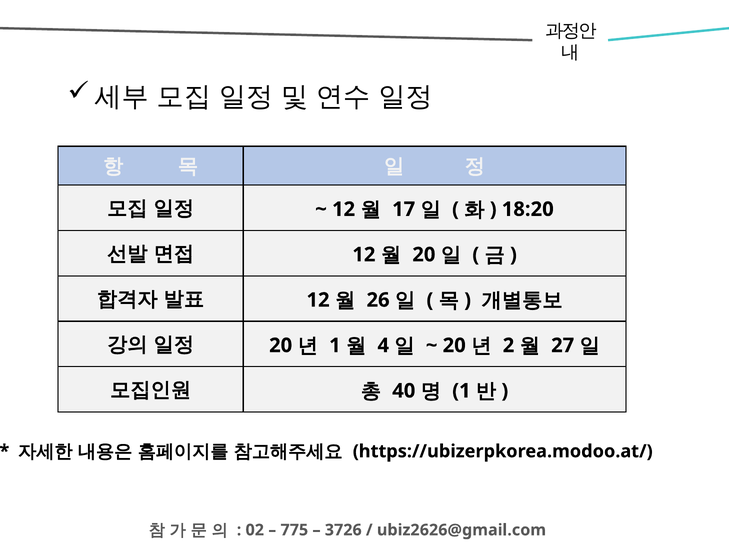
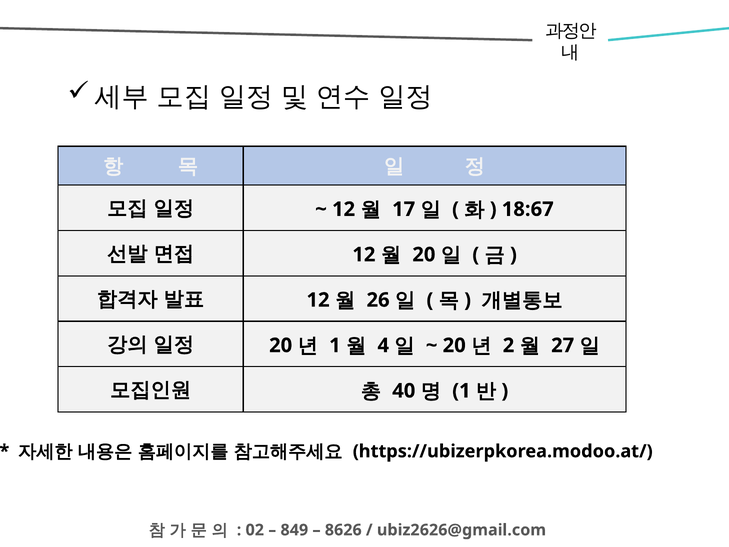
18:20: 18:20 -> 18:67
775: 775 -> 849
3726: 3726 -> 8626
